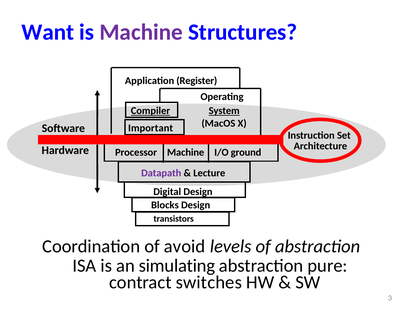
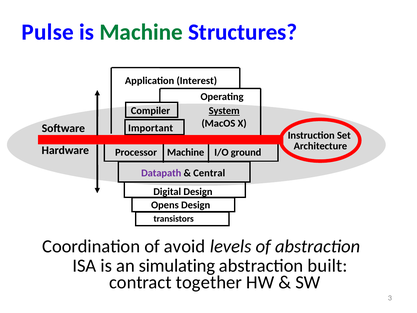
Want: Want -> Pulse
Machine at (141, 32) colour: purple -> green
Register: Register -> Interest
Compiler underline: present -> none
Lecture: Lecture -> Central
Blocks: Blocks -> Opens
pure: pure -> built
switches: switches -> together
